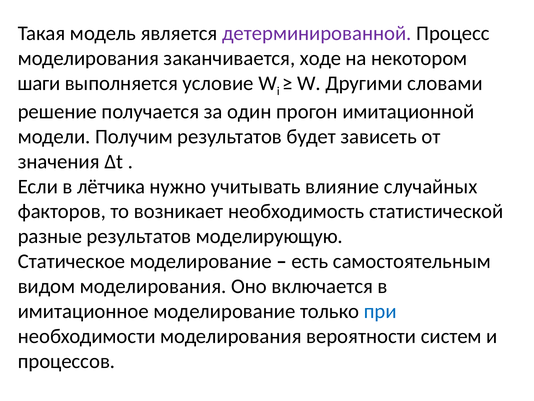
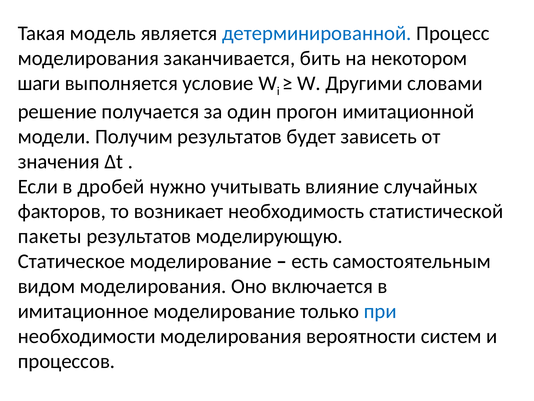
детерминированной colour: purple -> blue
ходе: ходе -> бить
лётчика: лётчика -> дробей
разные: разные -> пакеты
